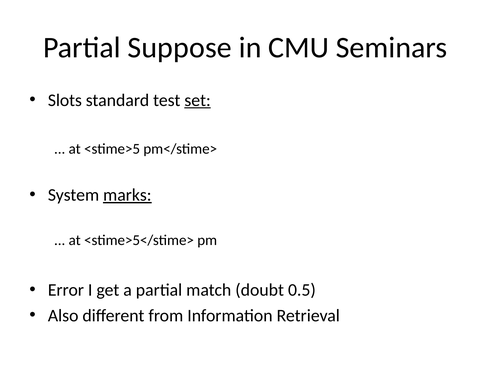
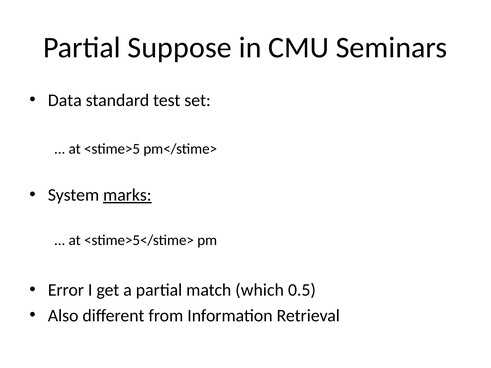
Slots: Slots -> Data
set underline: present -> none
doubt: doubt -> which
